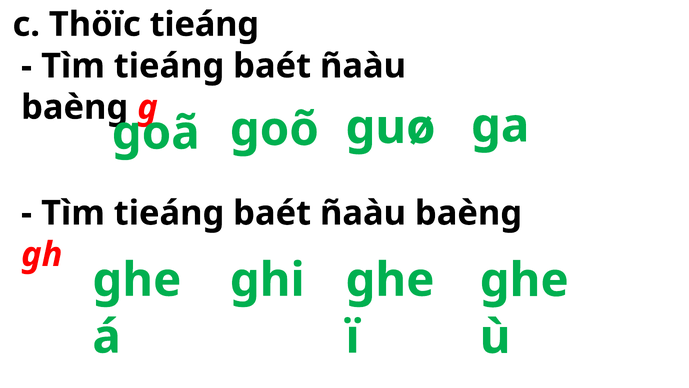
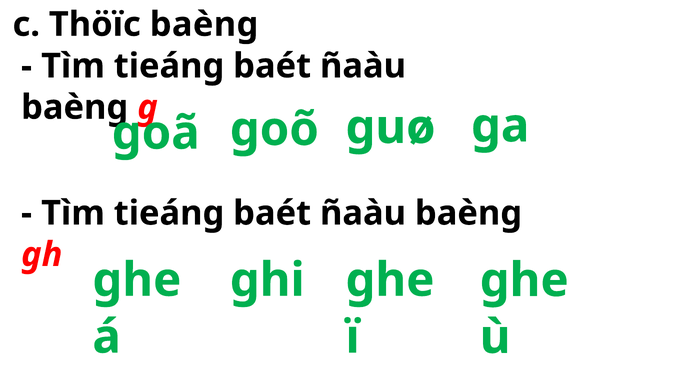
Thöïc tieáng: tieáng -> baèng
